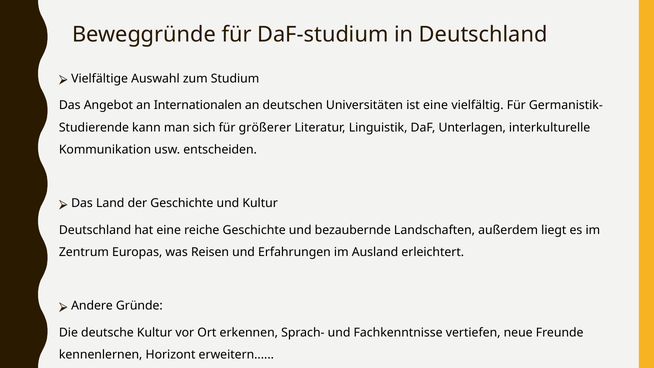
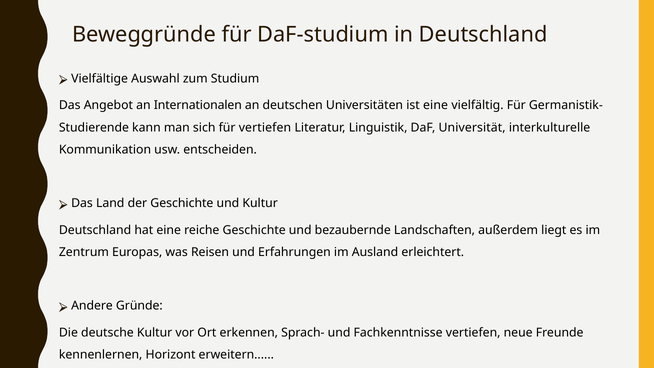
für größerer: größerer -> vertiefen
Unterlagen: Unterlagen -> Universität
